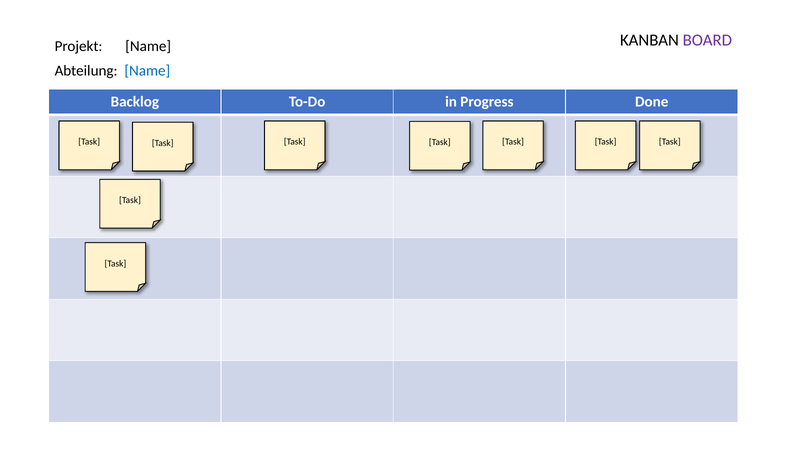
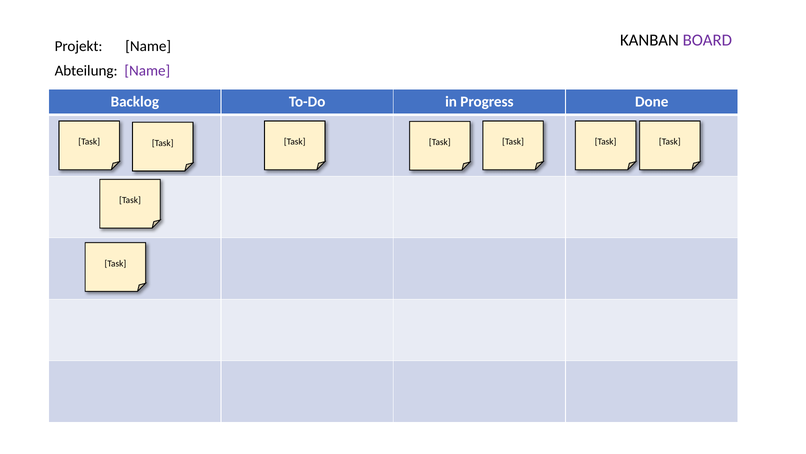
Name at (147, 71) colour: blue -> purple
